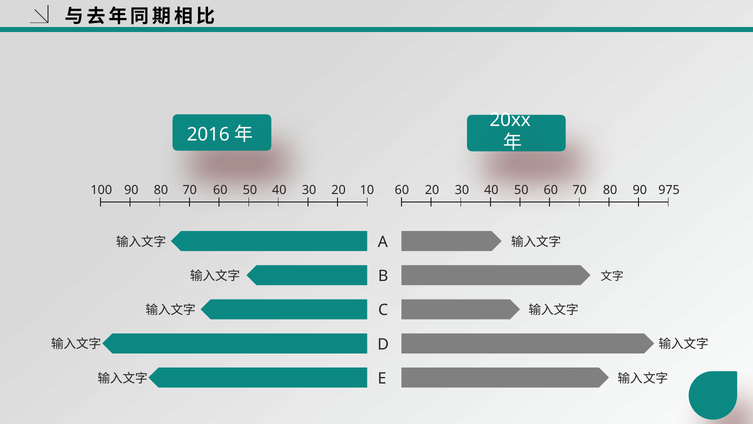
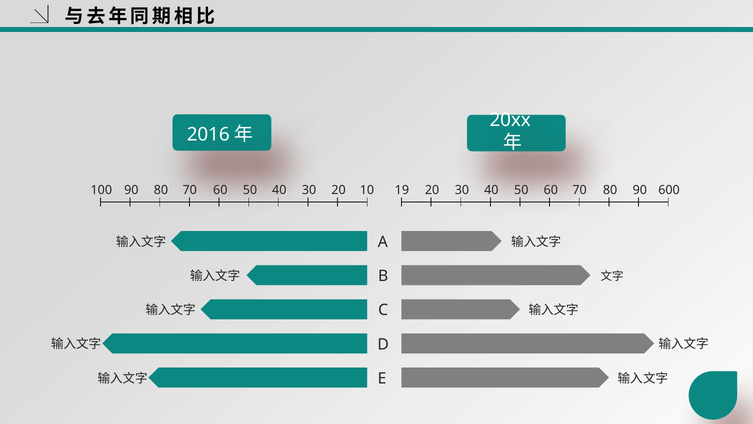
100 60: 60 -> 19
975: 975 -> 600
